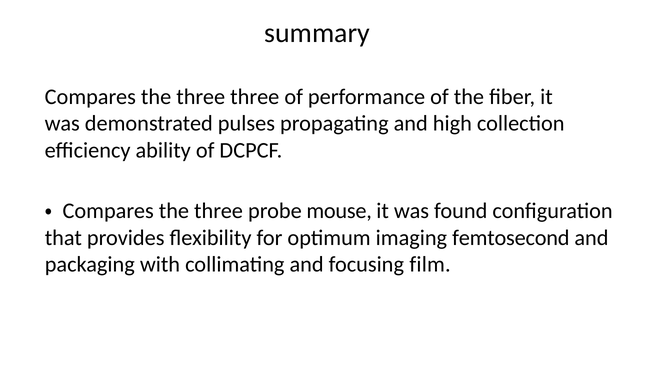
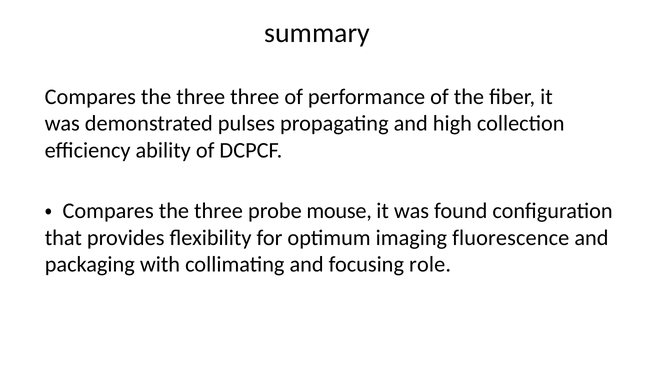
femtosecond: femtosecond -> fluorescence
film: film -> role
